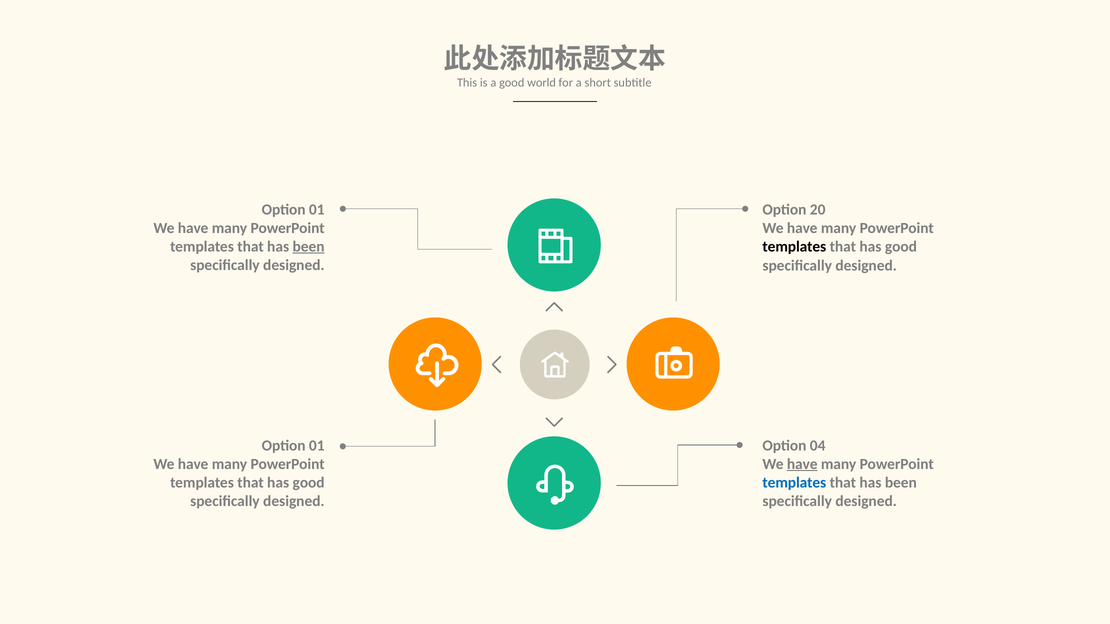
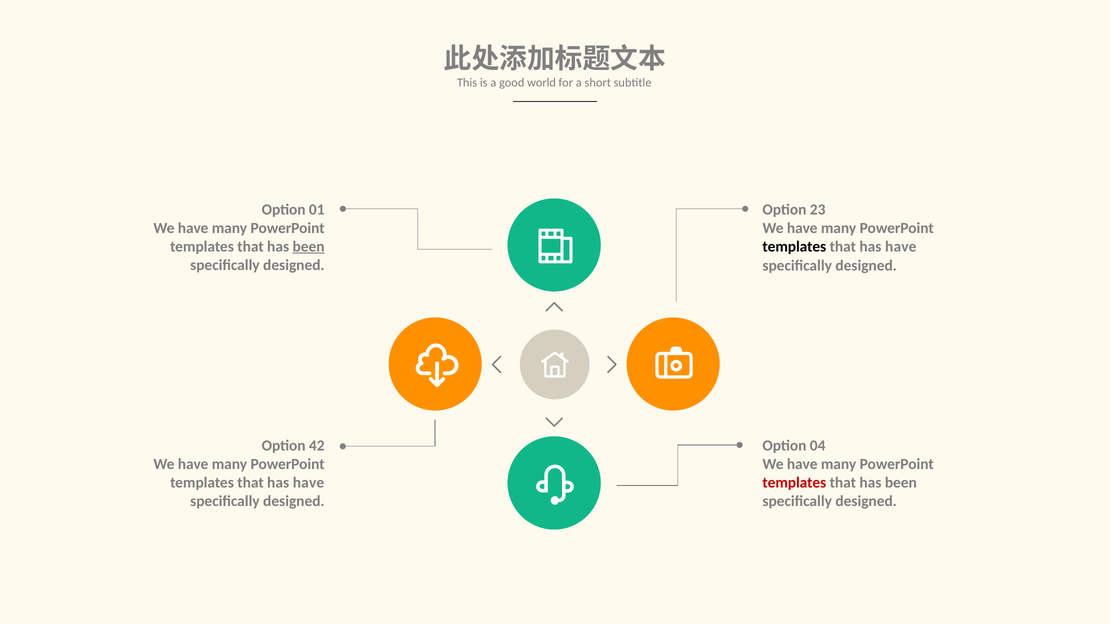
20: 20 -> 23
good at (901, 247): good -> have
01 at (317, 446): 01 -> 42
have at (802, 464) underline: present -> none
good at (309, 483): good -> have
templates at (794, 483) colour: blue -> red
